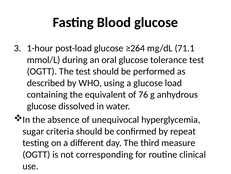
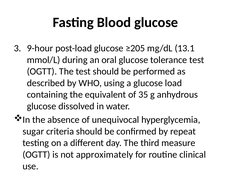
1-hour: 1-hour -> 9-hour
≥264: ≥264 -> ≥205
71.1: 71.1 -> 13.1
76: 76 -> 35
corresponding: corresponding -> approximately
